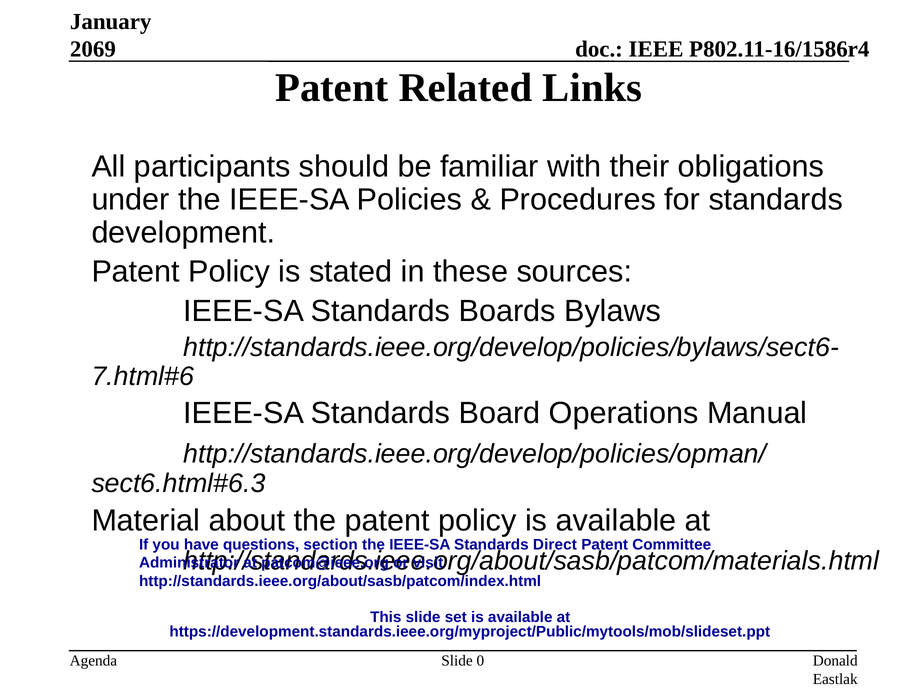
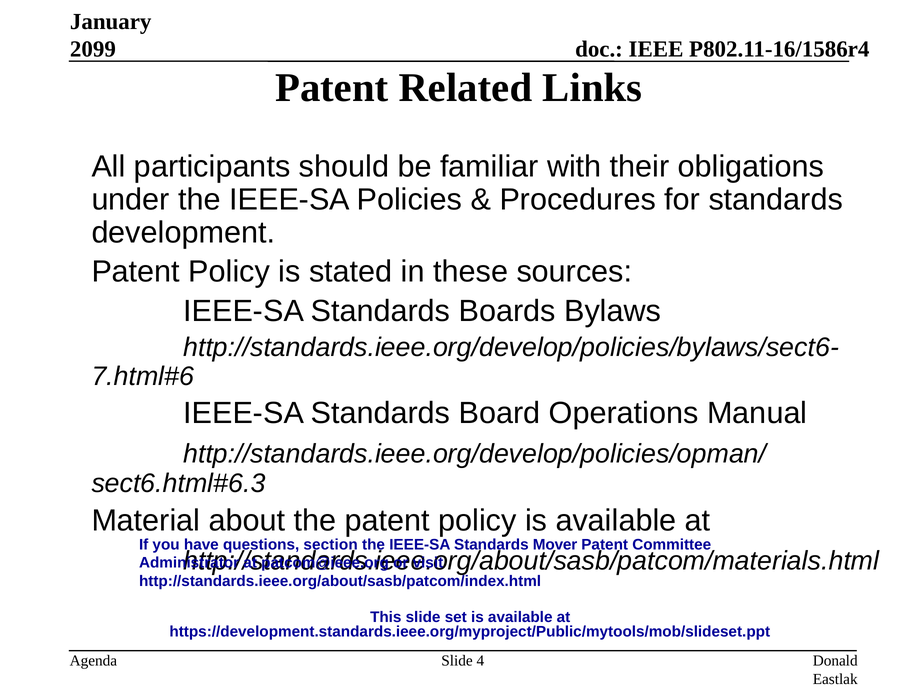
2069: 2069 -> 2099
Direct: Direct -> Mover
0: 0 -> 4
